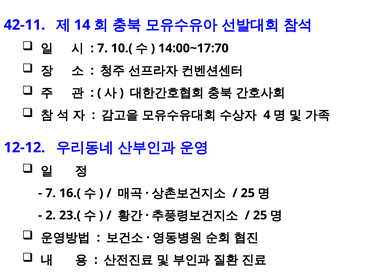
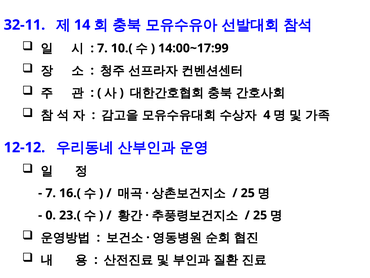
42-11: 42-11 -> 32-11
14:00~17:70: 14:00~17:70 -> 14:00~17:99
2: 2 -> 0
